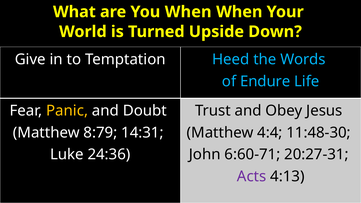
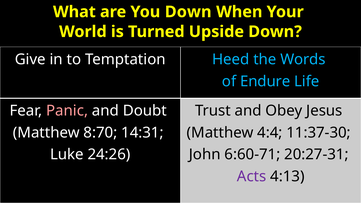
You When: When -> Down
Panic colour: yellow -> pink
8:79: 8:79 -> 8:70
11:48-30: 11:48-30 -> 11:37-30
24:36: 24:36 -> 24:26
